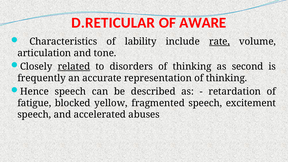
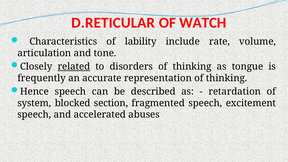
AWARE: AWARE -> WATCH
rate underline: present -> none
second: second -> tongue
fatigue: fatigue -> system
yellow: yellow -> section
